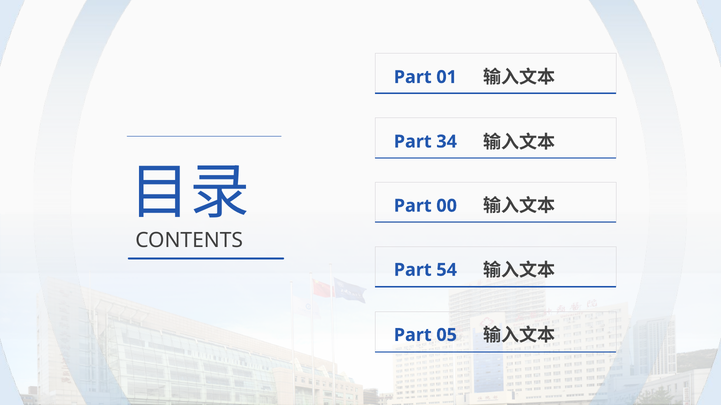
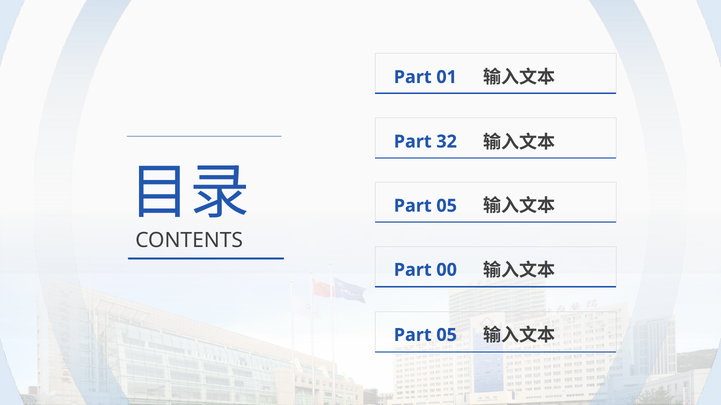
34: 34 -> 32
00 at (447, 206): 00 -> 05
54: 54 -> 00
